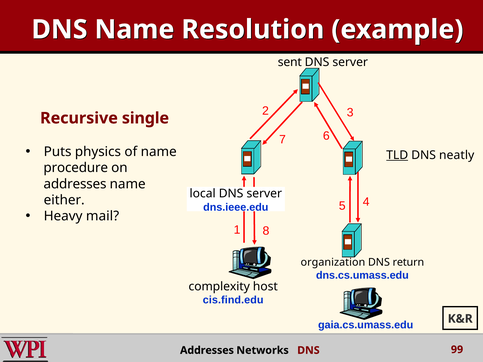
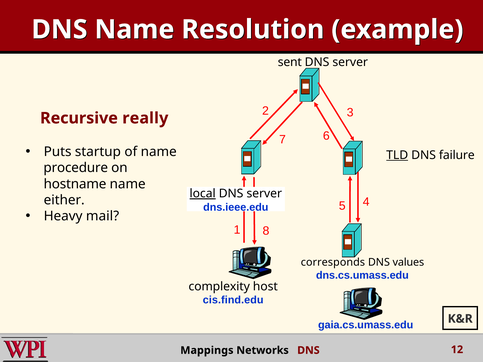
single: single -> really
physics: physics -> startup
neatly: neatly -> failure
addresses at (75, 184): addresses -> hostname
local underline: none -> present
organization: organization -> corresponds
return: return -> values
Addresses at (207, 351): Addresses -> Mappings
99: 99 -> 12
